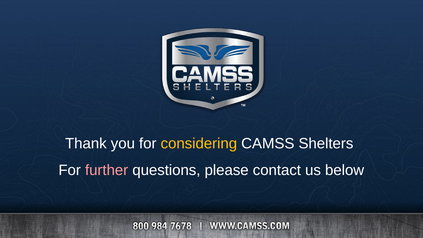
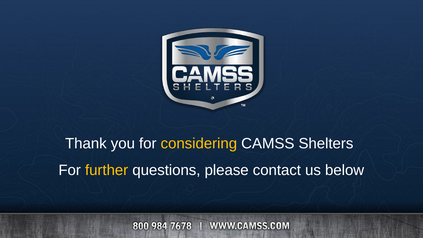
further colour: pink -> yellow
